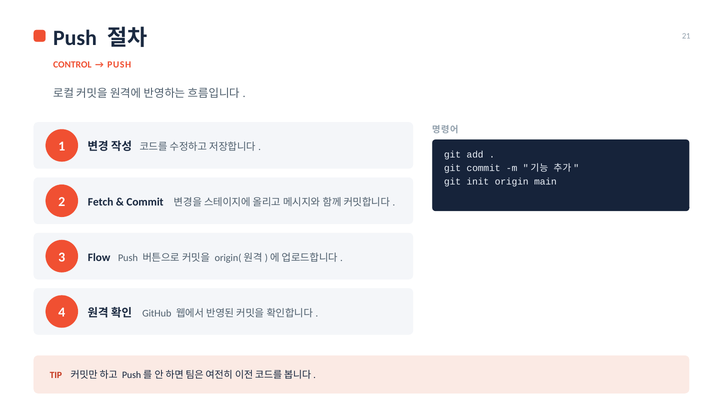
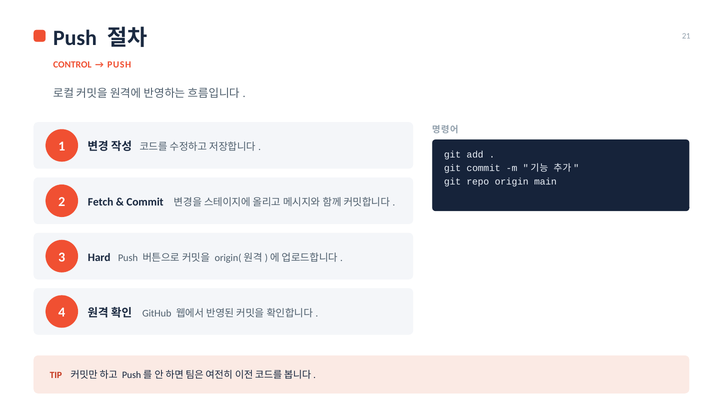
init: init -> repo
Flow: Flow -> Hard
